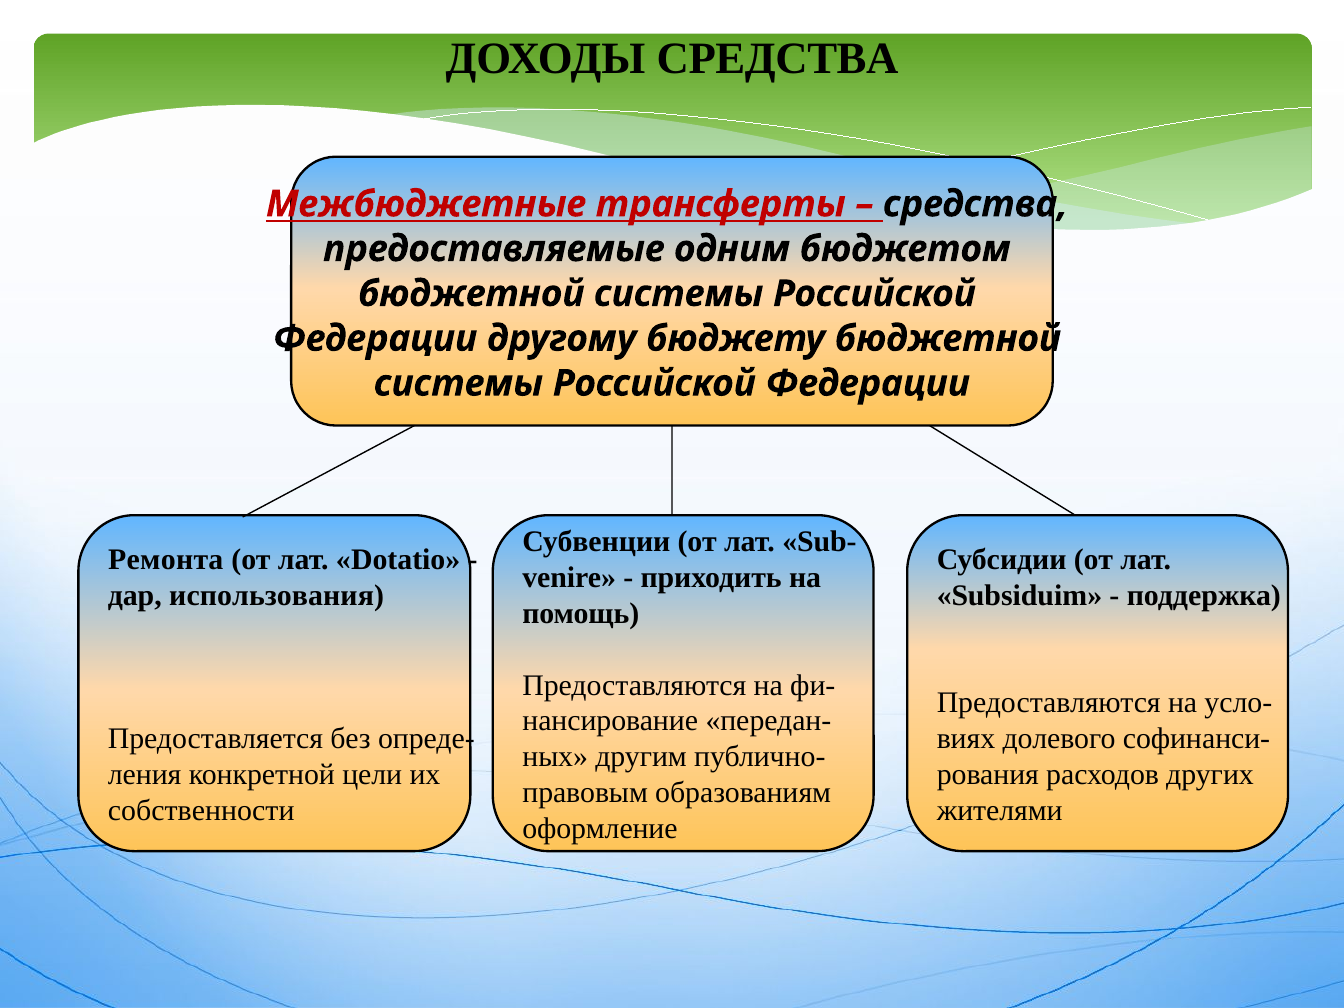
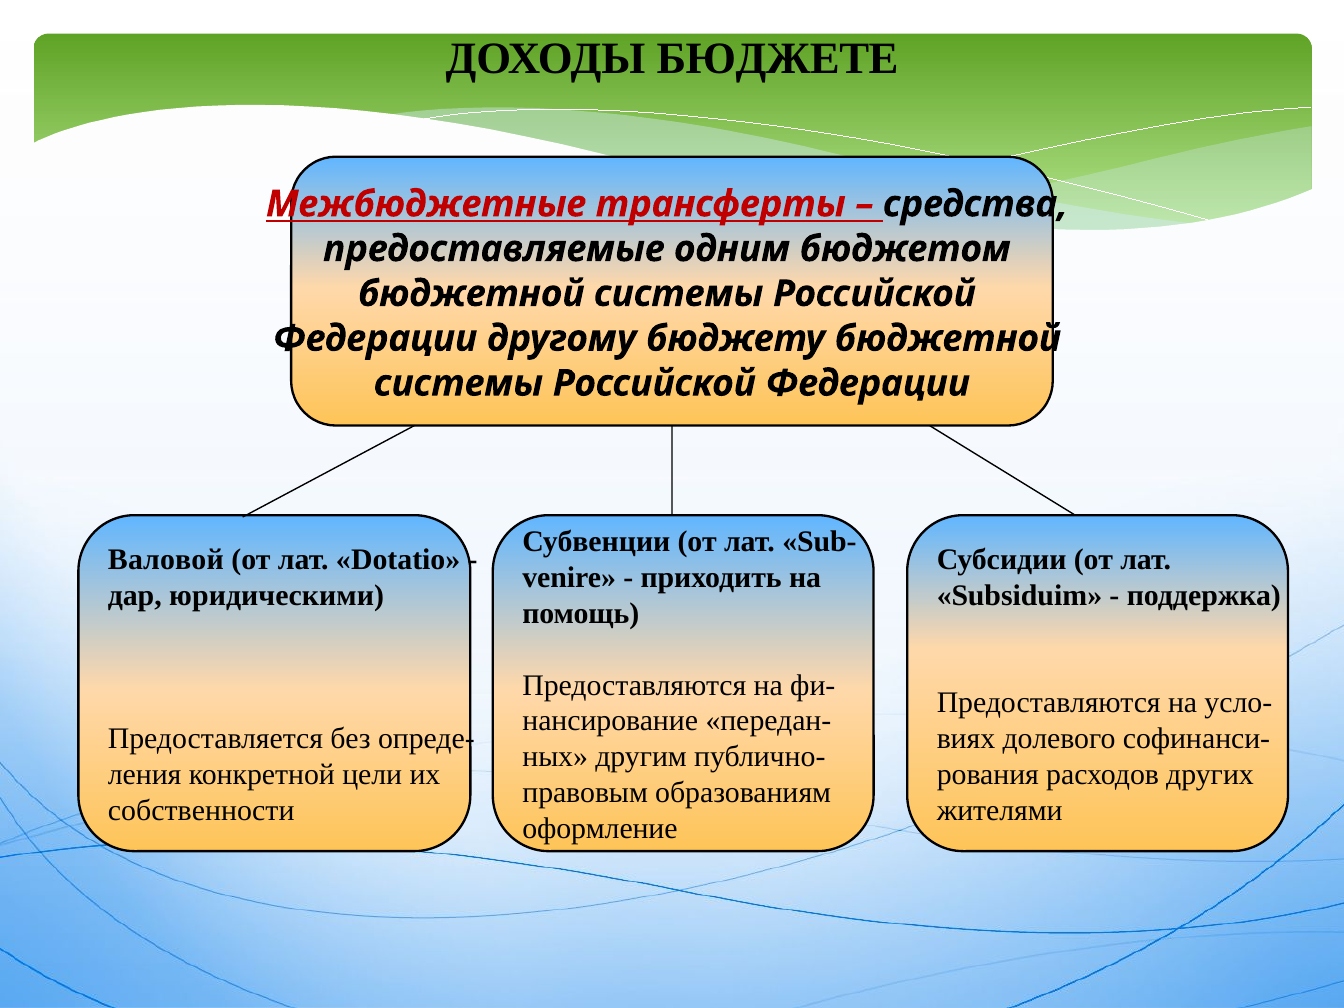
ДОХОДЫ СРЕДСТВА: СРЕДСТВА -> БЮДЖЕТЕ
Ремонта: Ремонта -> Валовой
использования: использования -> юридическими
